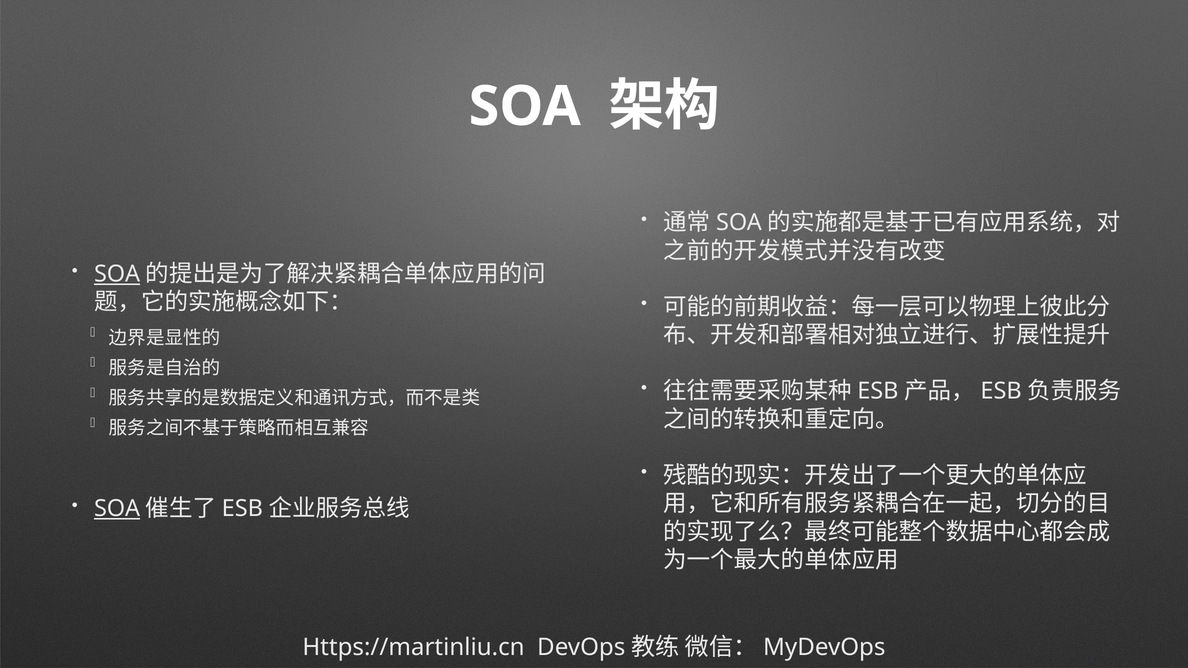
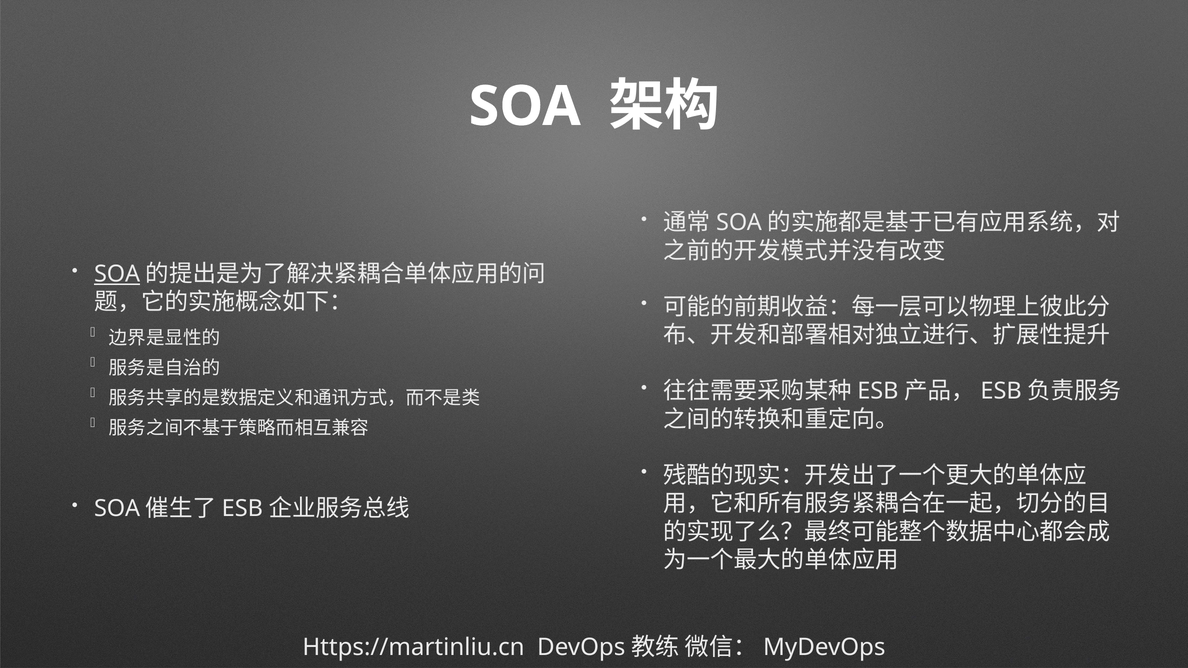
SOA at (117, 509) underline: present -> none
